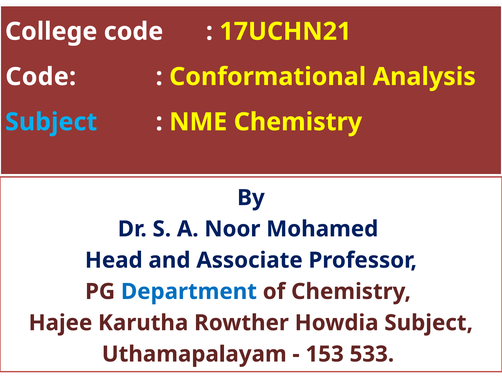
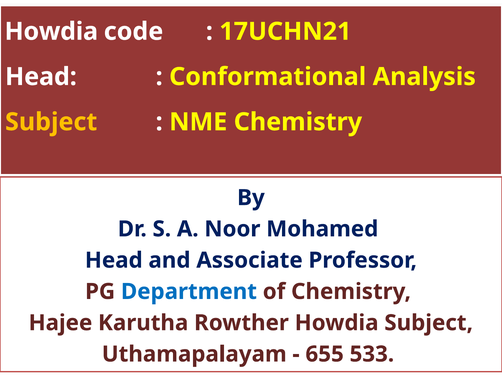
College at (51, 31): College -> Howdia
Code at (41, 77): Code -> Head
Subject at (51, 122) colour: light blue -> yellow
153: 153 -> 655
